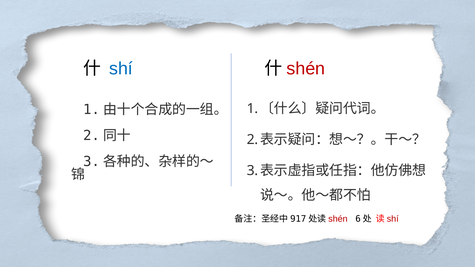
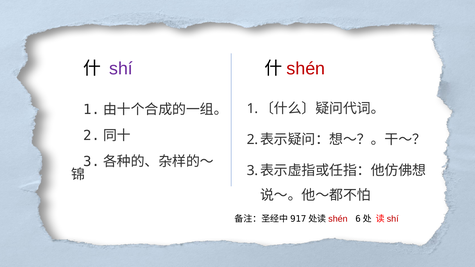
shí colour: blue -> purple
